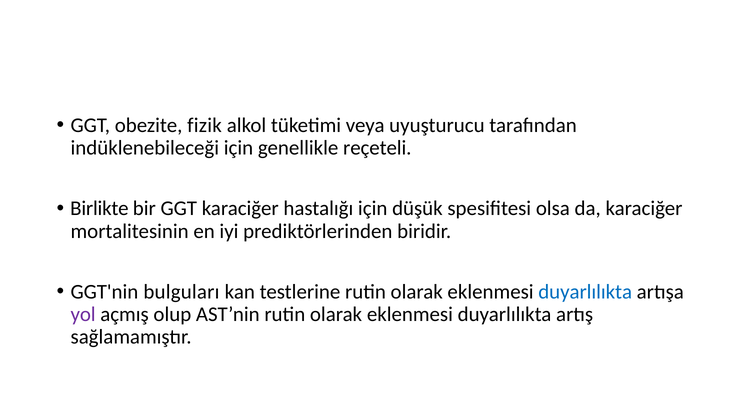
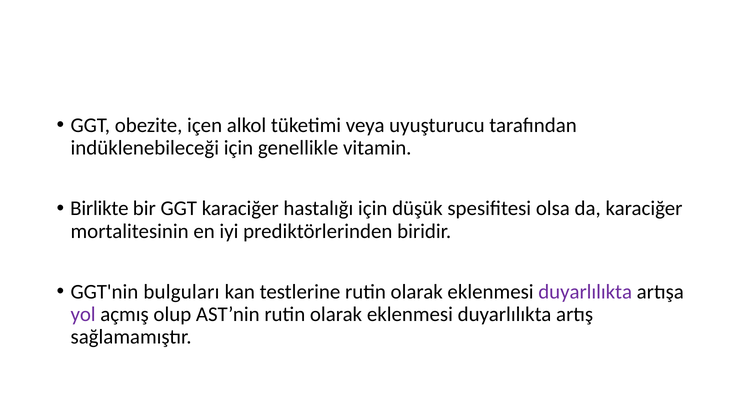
fizik: fizik -> içen
reçeteli: reçeteli -> vitamin
duyarlılıkta at (585, 292) colour: blue -> purple
